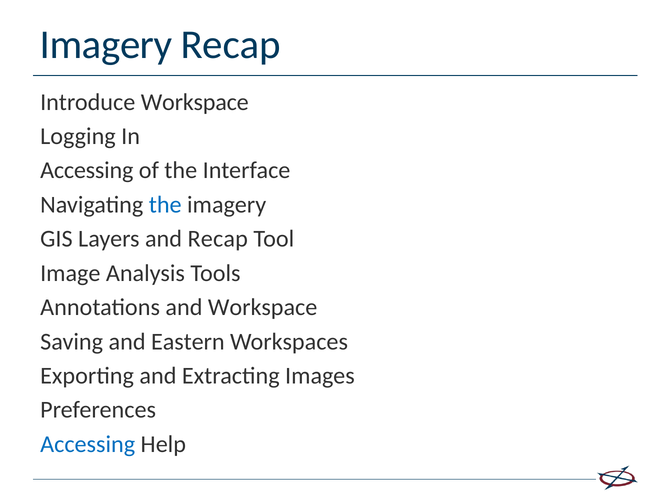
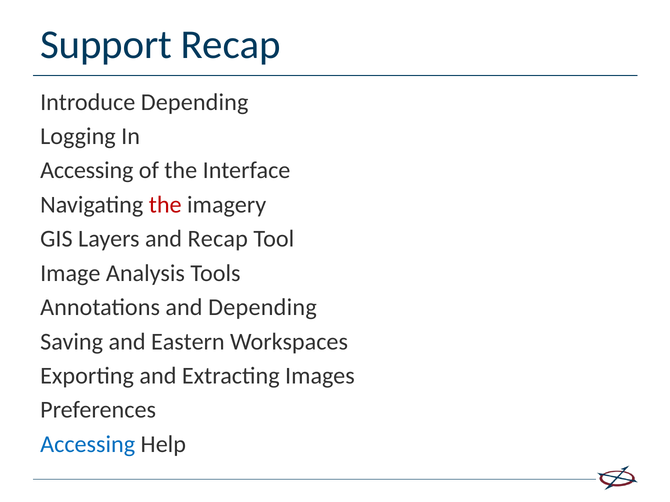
Imagery at (106, 45): Imagery -> Support
Introduce Workspace: Workspace -> Depending
the at (165, 205) colour: blue -> red
and Workspace: Workspace -> Depending
